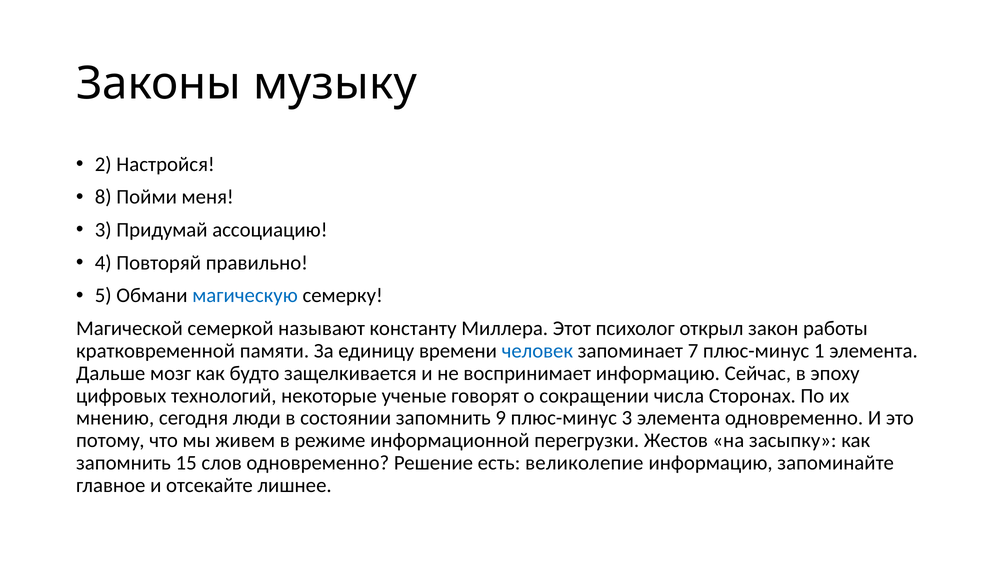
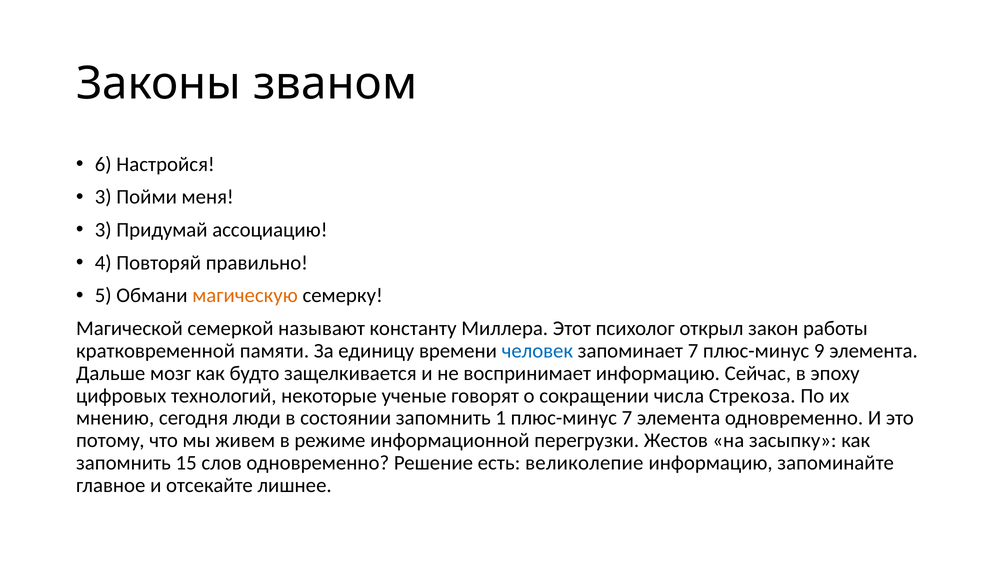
музыку: музыку -> званом
2: 2 -> 6
8 at (103, 197): 8 -> 3
магическую colour: blue -> orange
1: 1 -> 9
Сторонах: Сторонах -> Стрекоза
9: 9 -> 1
плюс-минус 3: 3 -> 7
